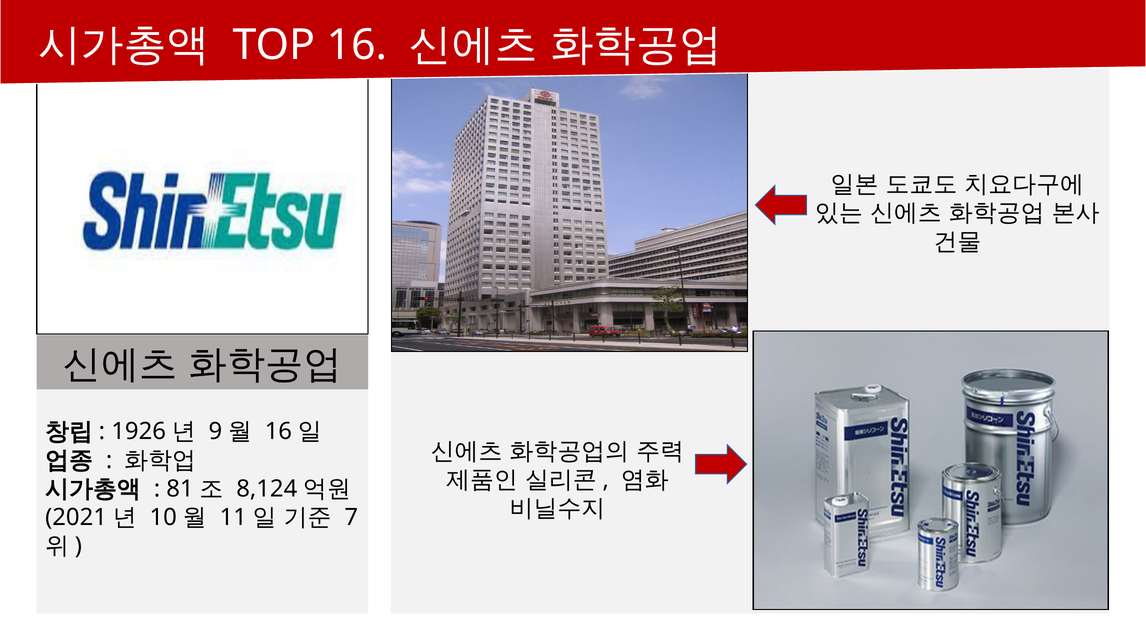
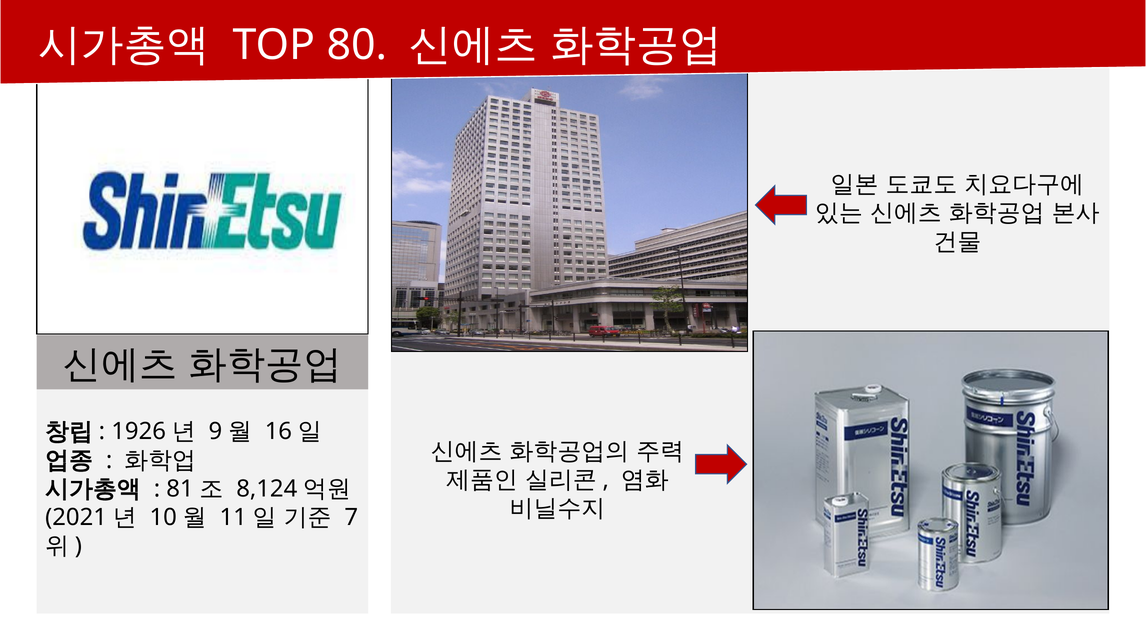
16: 16 -> 80
